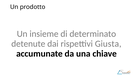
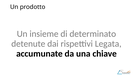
Giusta: Giusta -> Legata
